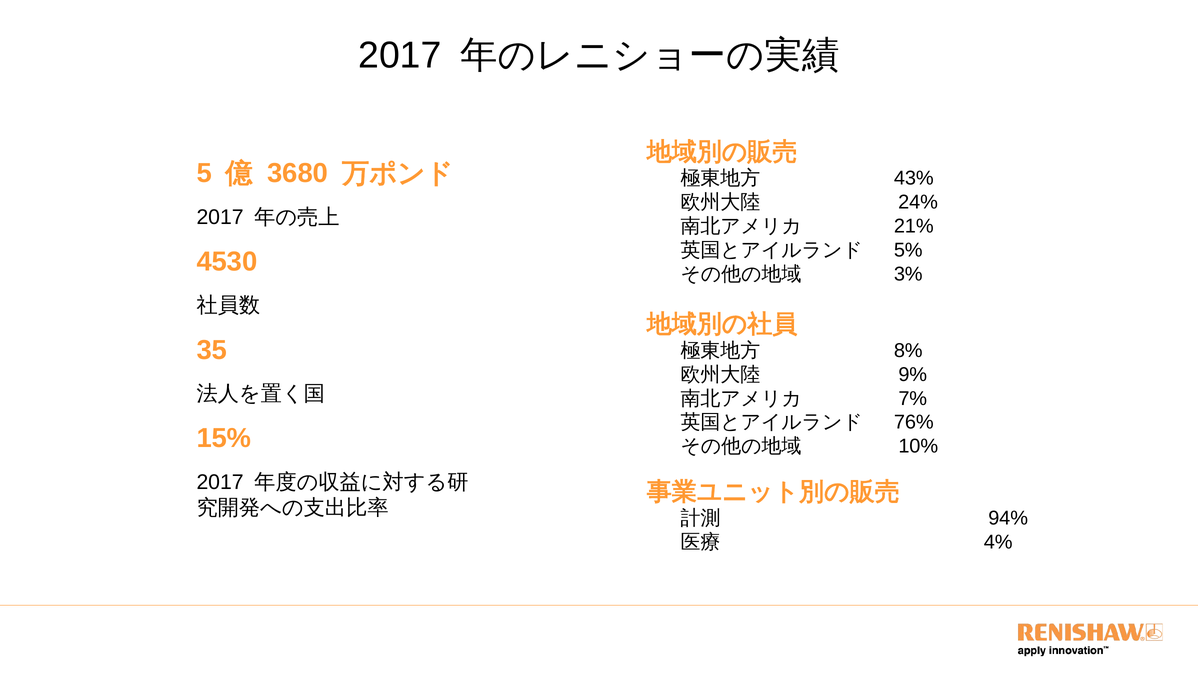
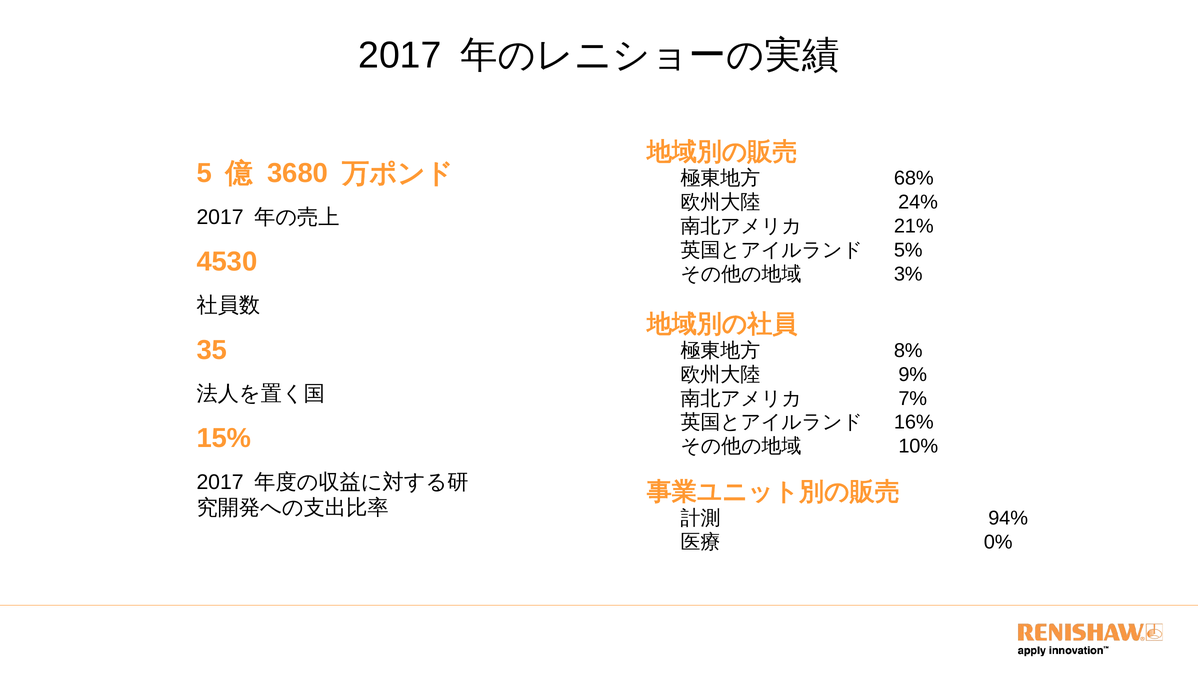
43%: 43% -> 68%
76%: 76% -> 16%
4%: 4% -> 0%
